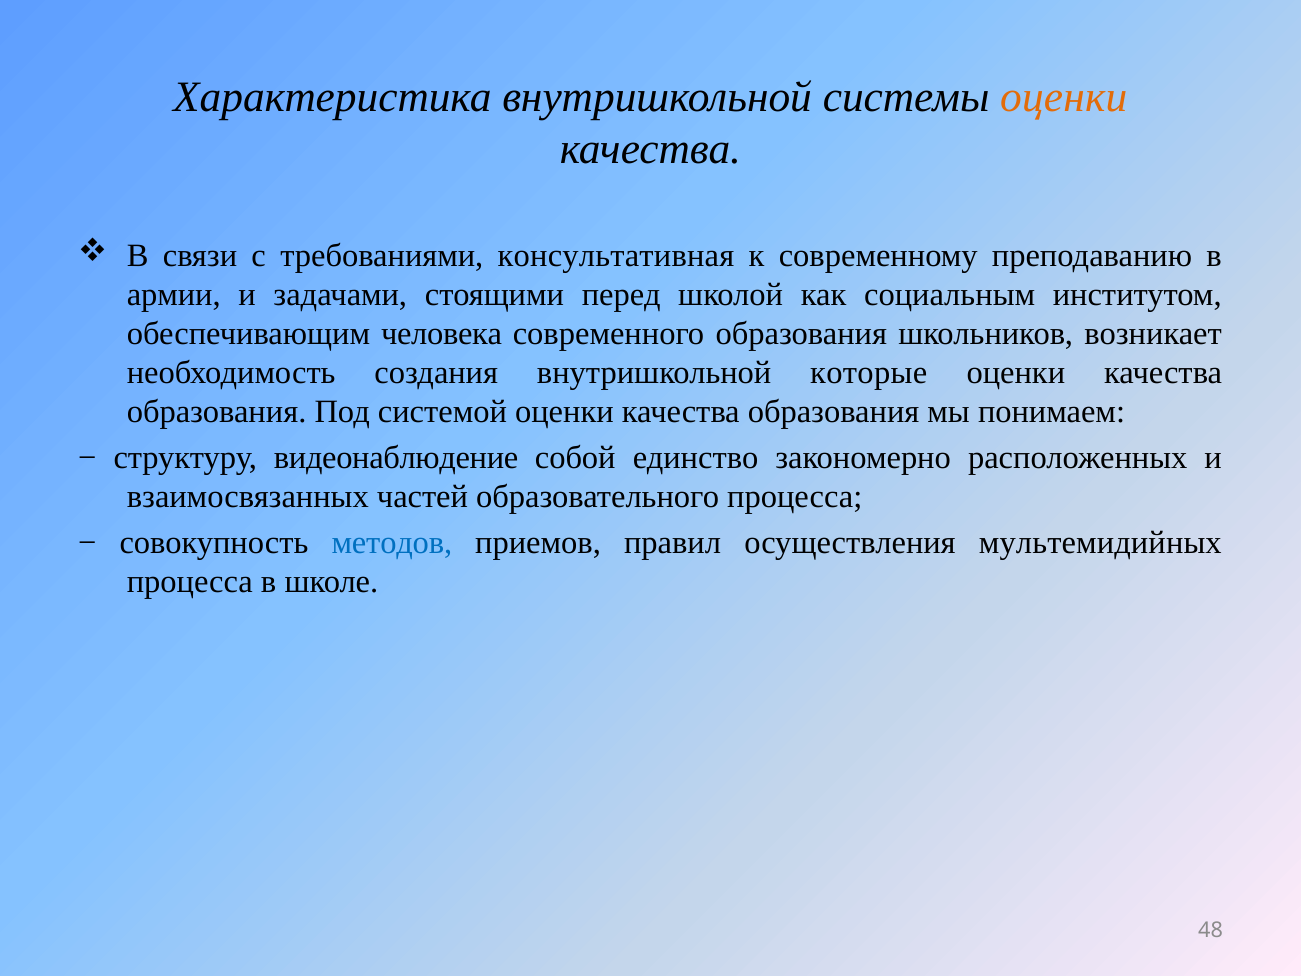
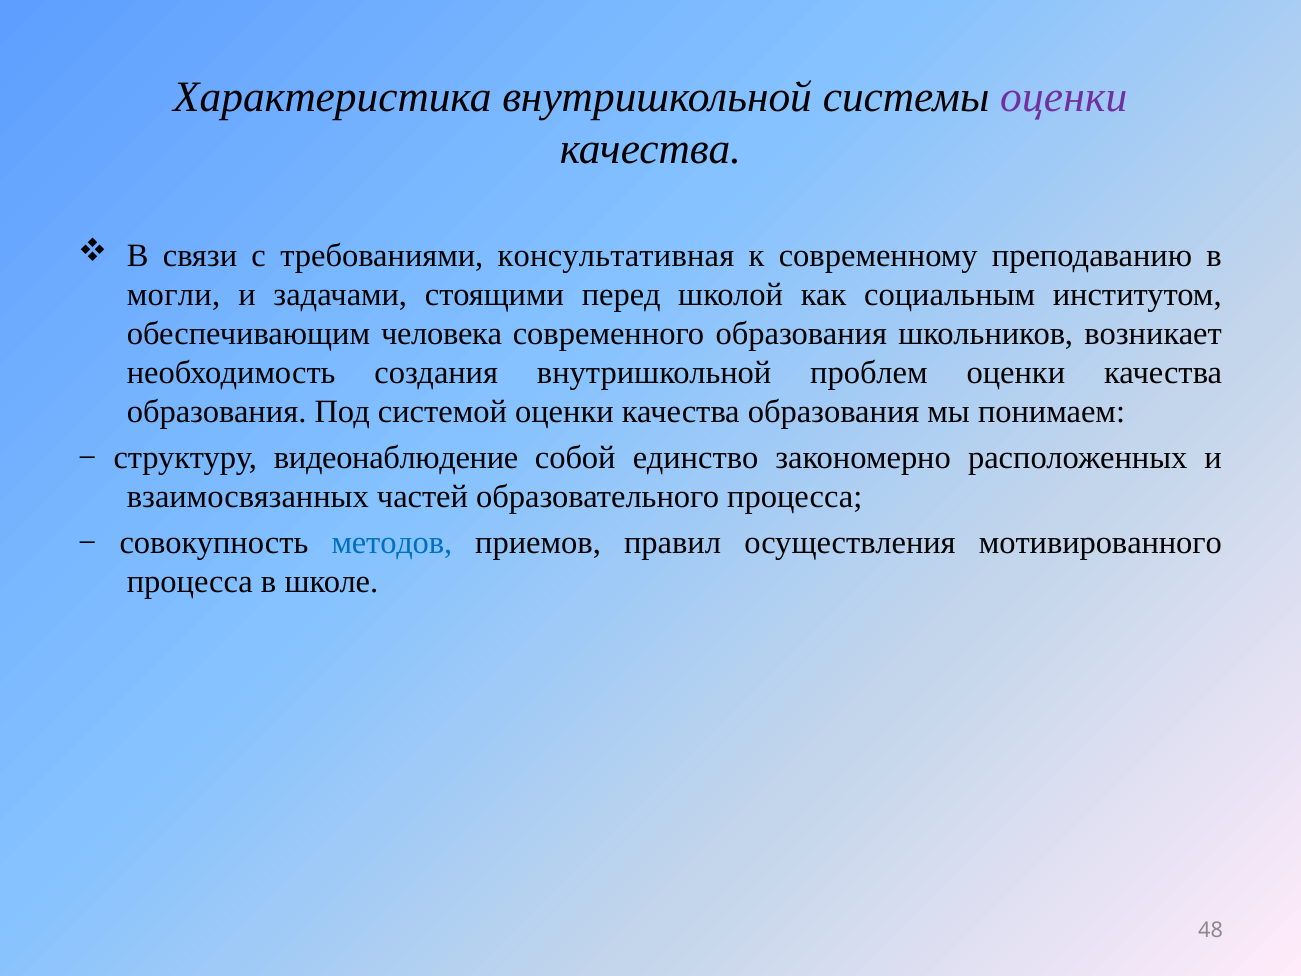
оценки at (1064, 97) colour: orange -> purple
армии: армии -> могли
которые: которые -> проблем
мультемидийных: мультемидийных -> мотивированного
